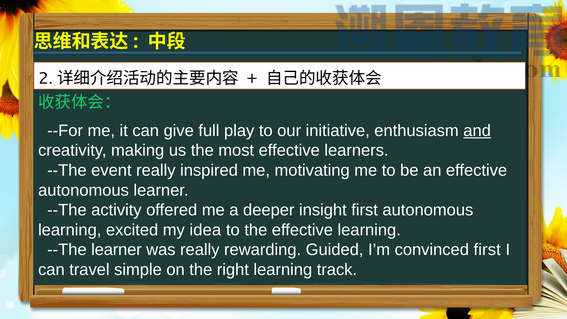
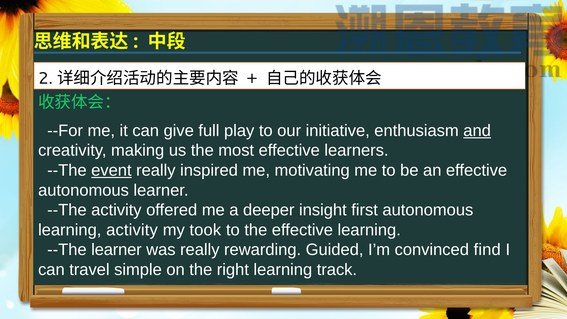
event underline: none -> present
learning excited: excited -> activity
idea: idea -> took
convinced first: first -> find
